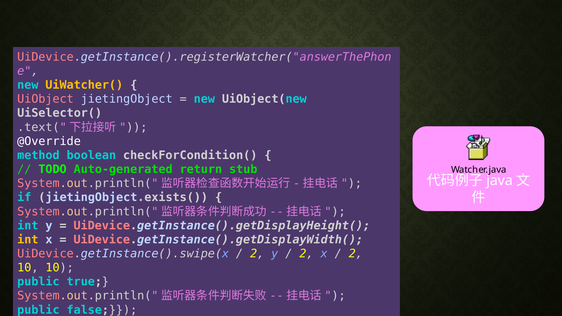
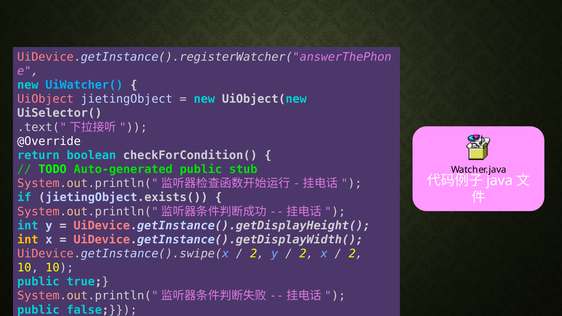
UiWatcher( colour: yellow -> light blue
method: method -> return
Auto-generated return: return -> public
